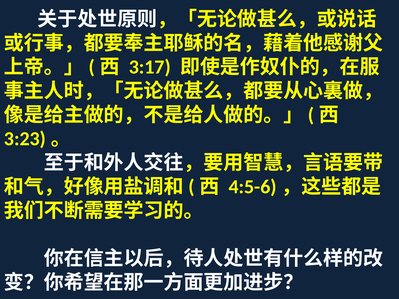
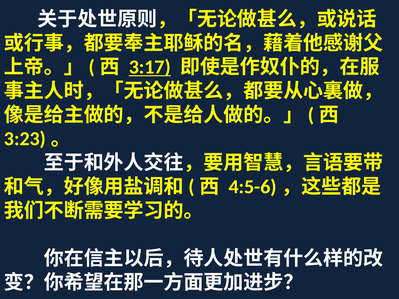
3:17 underline: none -> present
